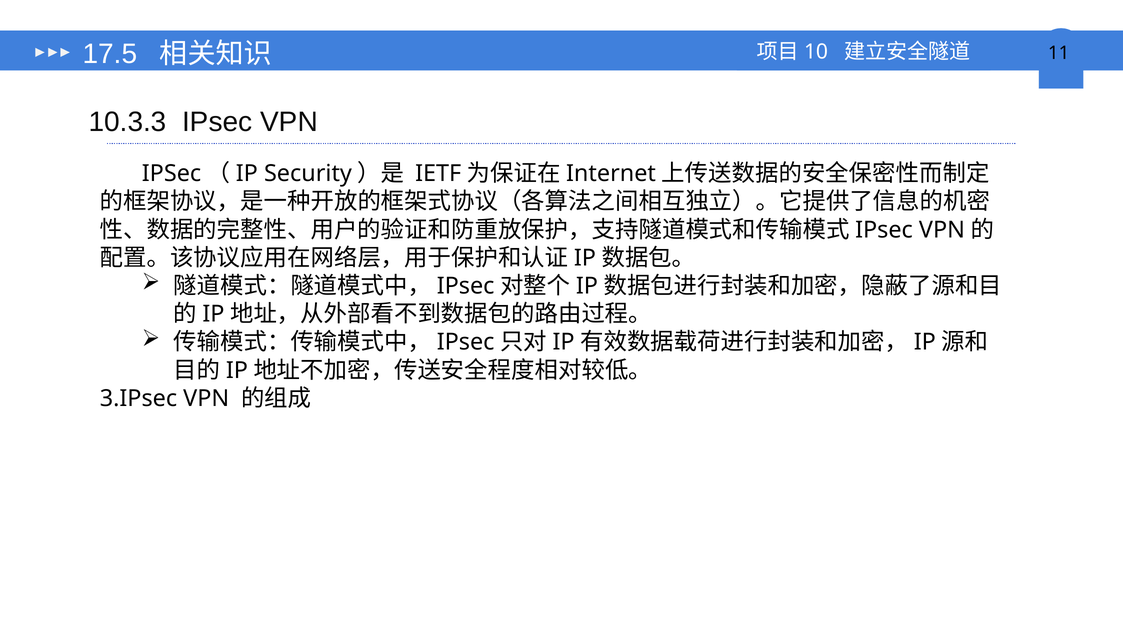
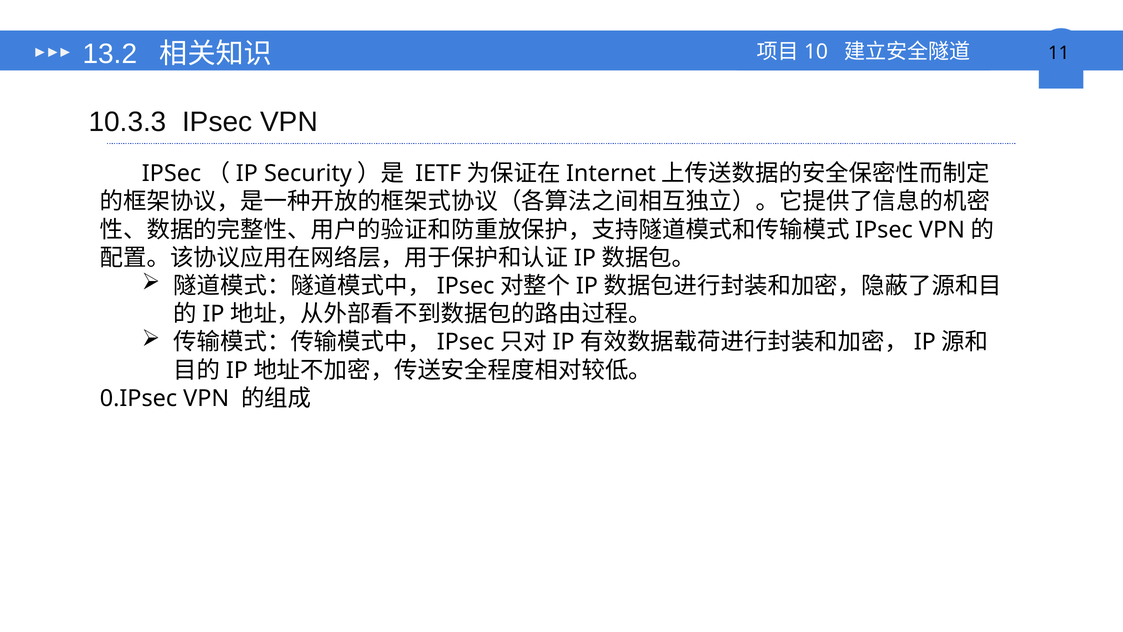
17.5: 17.5 -> 13.2
3.IPsec: 3.IPsec -> 0.IPsec
